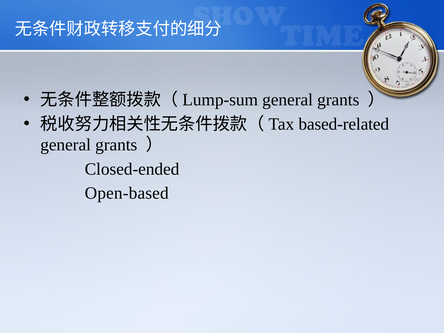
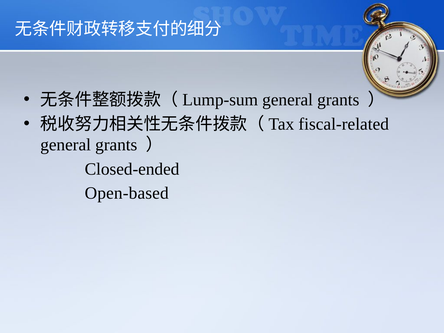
based-related: based-related -> fiscal-related
